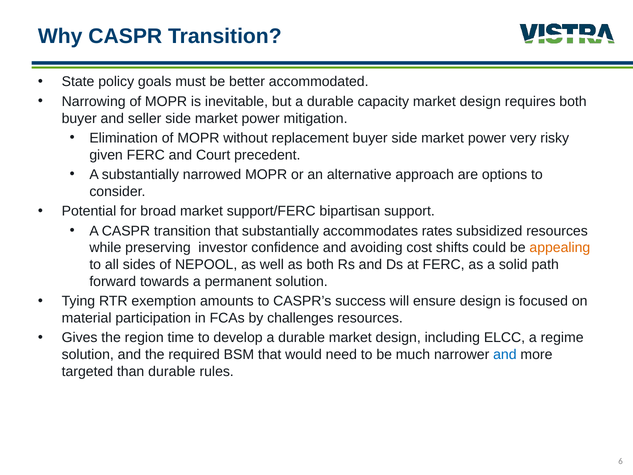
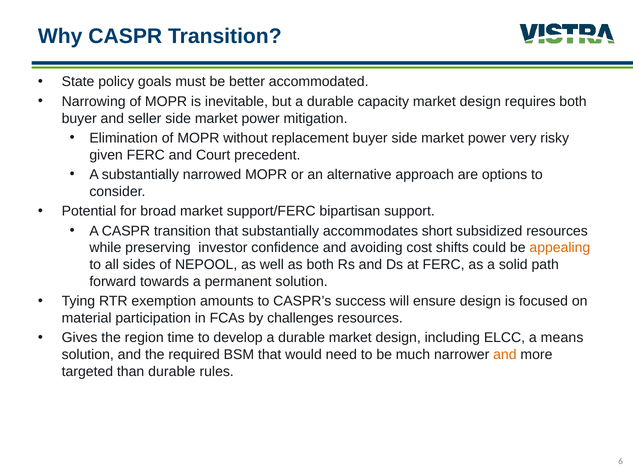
rates: rates -> short
regime: regime -> means
and at (505, 355) colour: blue -> orange
